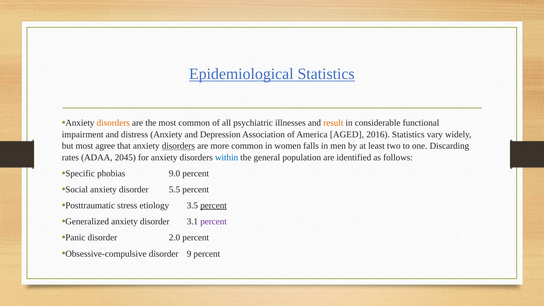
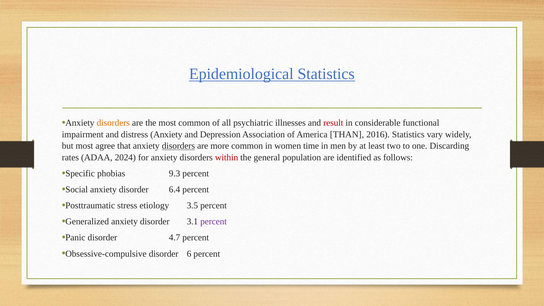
result colour: orange -> red
AGED: AGED -> THAN
falls: falls -> time
2045: 2045 -> 2024
within colour: blue -> red
9.0: 9.0 -> 9.3
5.5: 5.5 -> 6.4
percent at (214, 206) underline: present -> none
2.0: 2.0 -> 4.7
9: 9 -> 6
